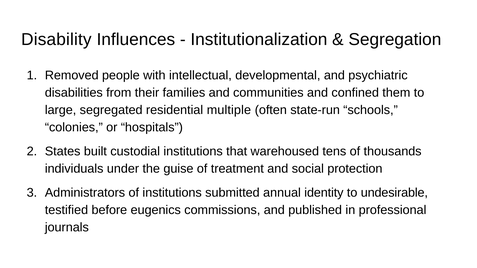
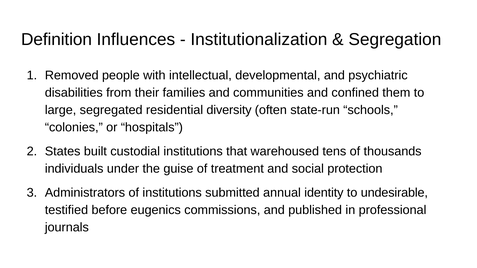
Disability: Disability -> Definition
multiple: multiple -> diversity
